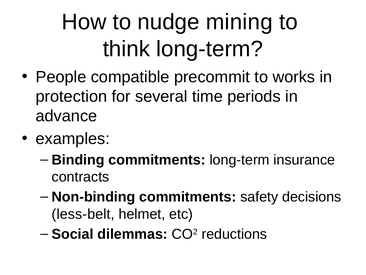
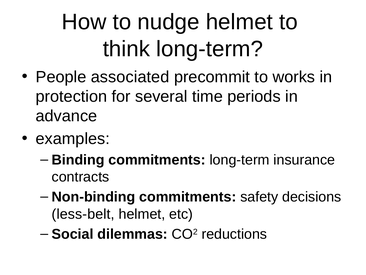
nudge mining: mining -> helmet
compatible: compatible -> associated
